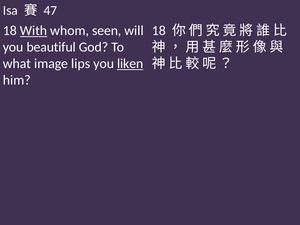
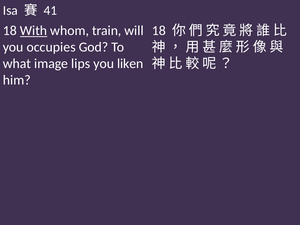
47: 47 -> 41
seen: seen -> train
beautiful: beautiful -> occupies
liken underline: present -> none
